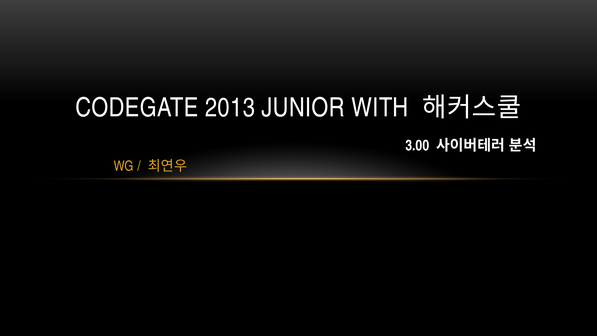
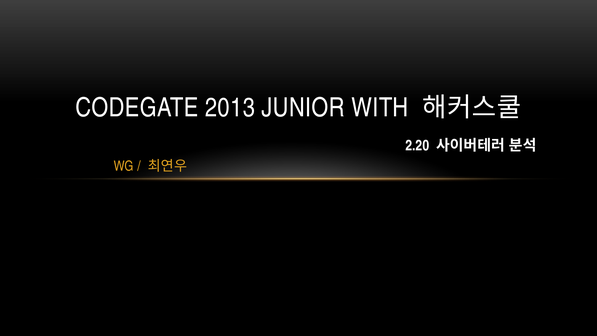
3.00: 3.00 -> 2.20
